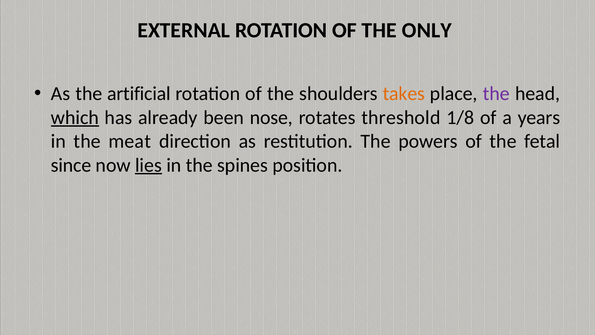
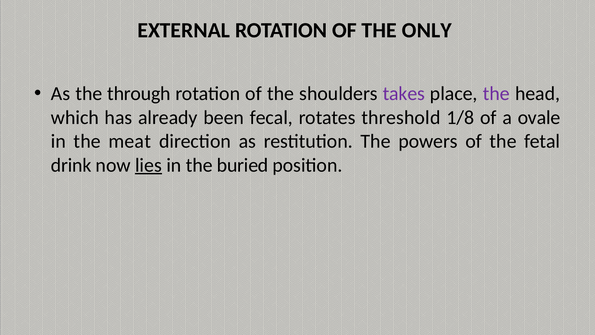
artificial: artificial -> through
takes colour: orange -> purple
which underline: present -> none
nose: nose -> fecal
years: years -> ovale
since: since -> drink
spines: spines -> buried
